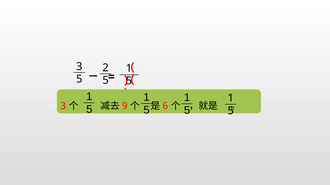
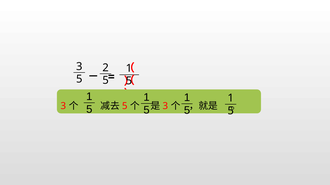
9 at (125, 106): 9 -> 5
6 at (165, 106): 6 -> 3
